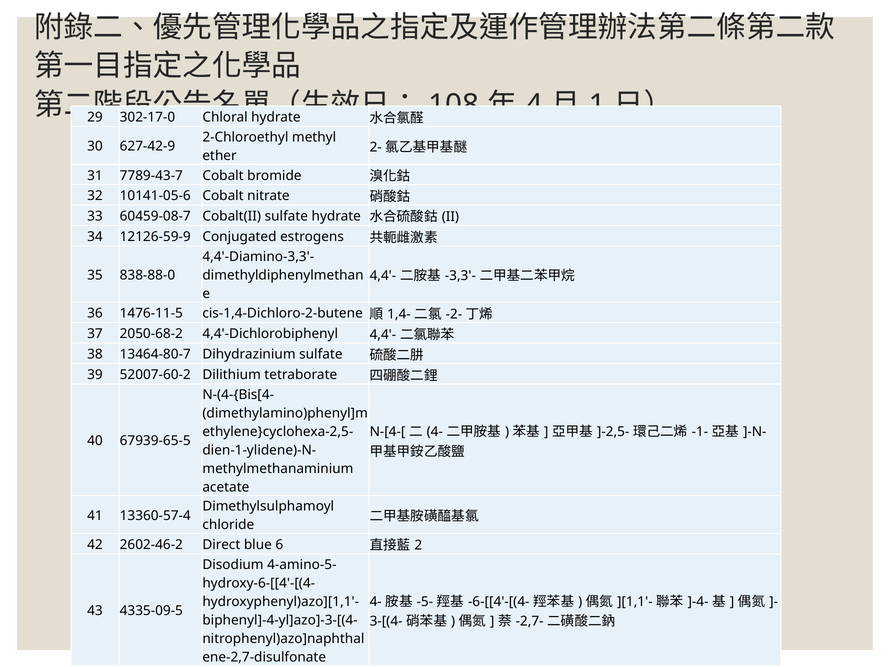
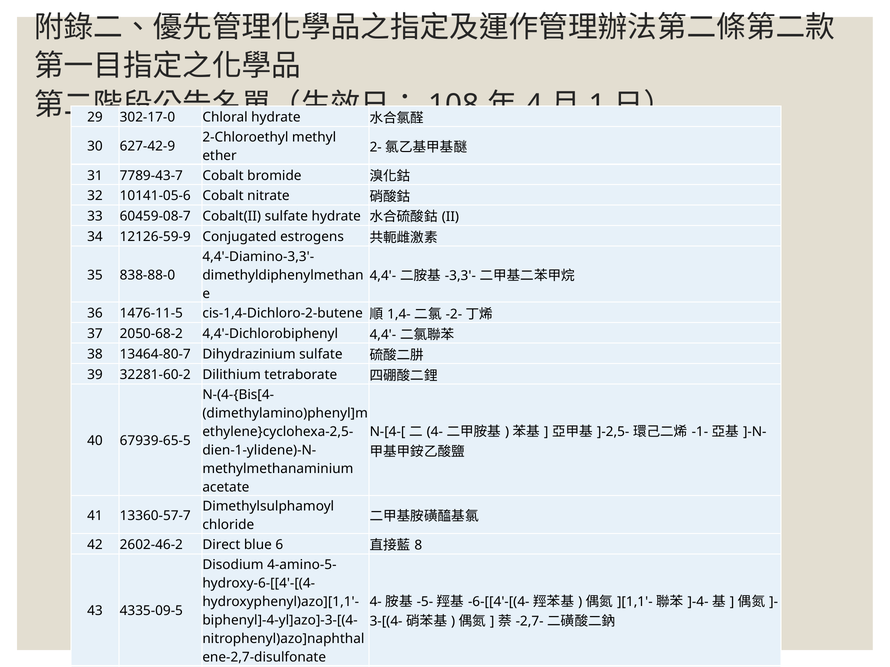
52007-60-2: 52007-60-2 -> 32281-60-2
13360-57-4: 13360-57-4 -> 13360-57-7
2: 2 -> 8
